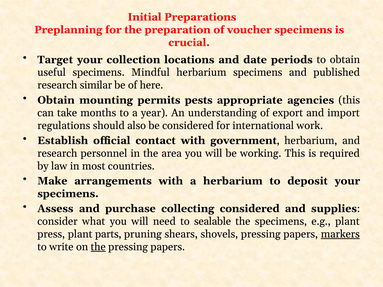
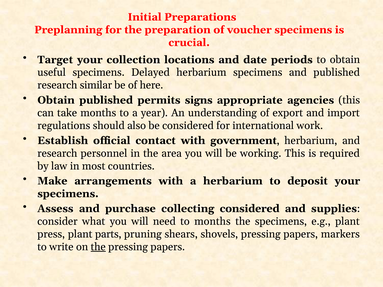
Mindful: Mindful -> Delayed
Obtain mounting: mounting -> published
pests: pests -> signs
to sealable: sealable -> months
markers underline: present -> none
